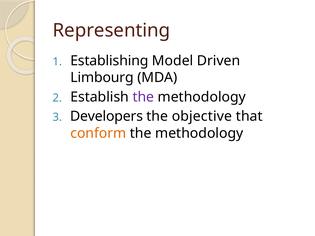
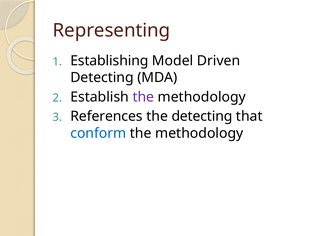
Limbourg at (102, 78): Limbourg -> Detecting
Developers: Developers -> References
the objective: objective -> detecting
conform colour: orange -> blue
